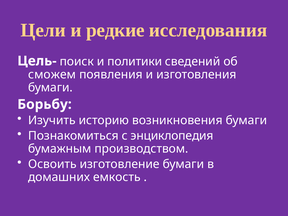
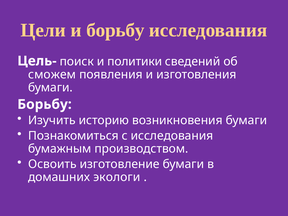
и редкие: редкие -> борьбу
с энциклопедия: энциклопедия -> исследования
емкость: емкость -> экологи
